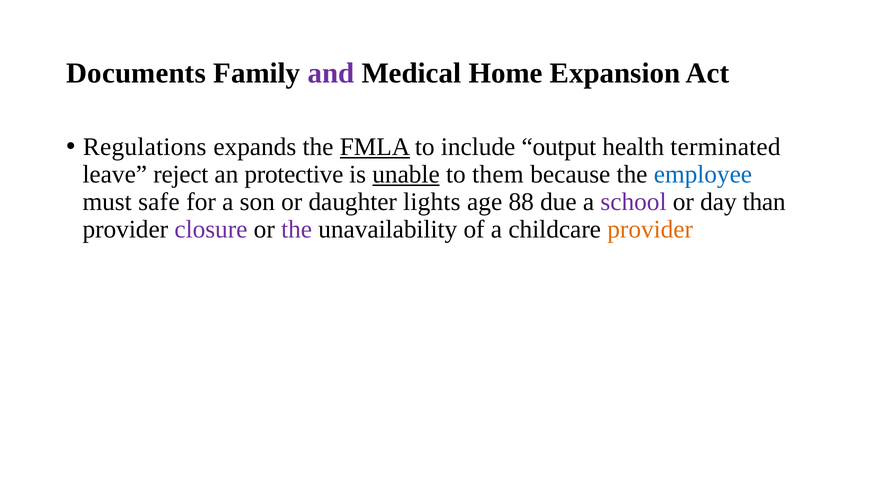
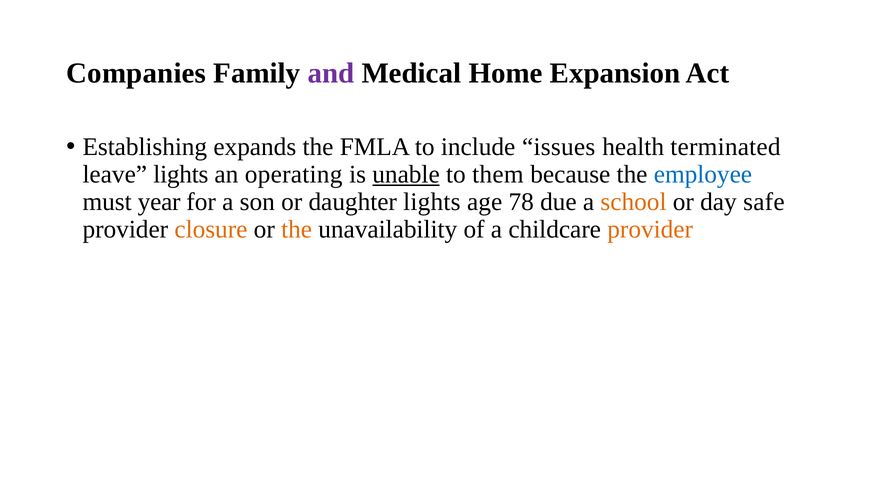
Documents: Documents -> Companies
Regulations: Regulations -> Establishing
FMLA underline: present -> none
output: output -> issues
leave reject: reject -> lights
protective: protective -> operating
safe: safe -> year
88: 88 -> 78
school colour: purple -> orange
than: than -> safe
closure colour: purple -> orange
the at (297, 229) colour: purple -> orange
